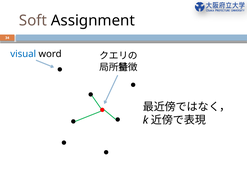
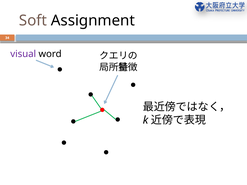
visual colour: blue -> purple
